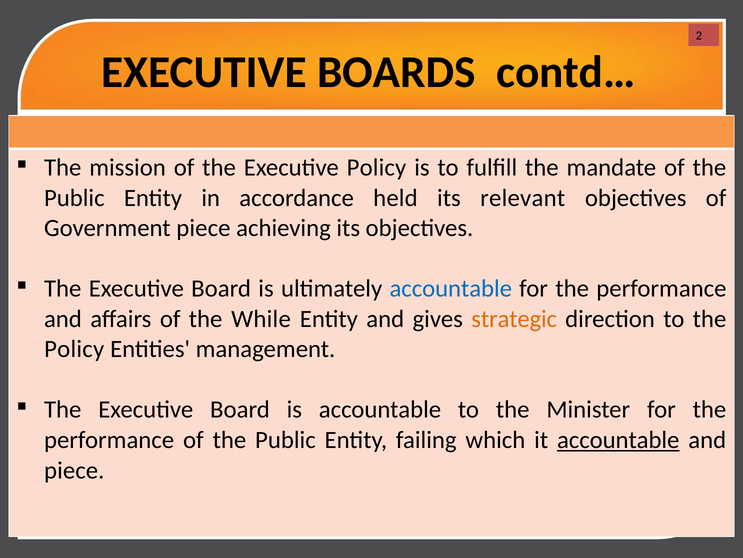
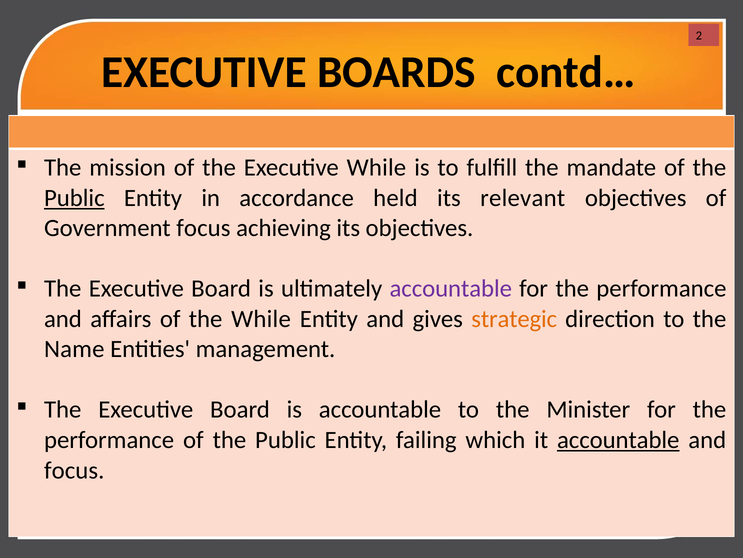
Executive Policy: Policy -> While
Public at (74, 198) underline: none -> present
Government piece: piece -> focus
accountable at (451, 288) colour: blue -> purple
Policy at (74, 349): Policy -> Name
piece at (74, 470): piece -> focus
